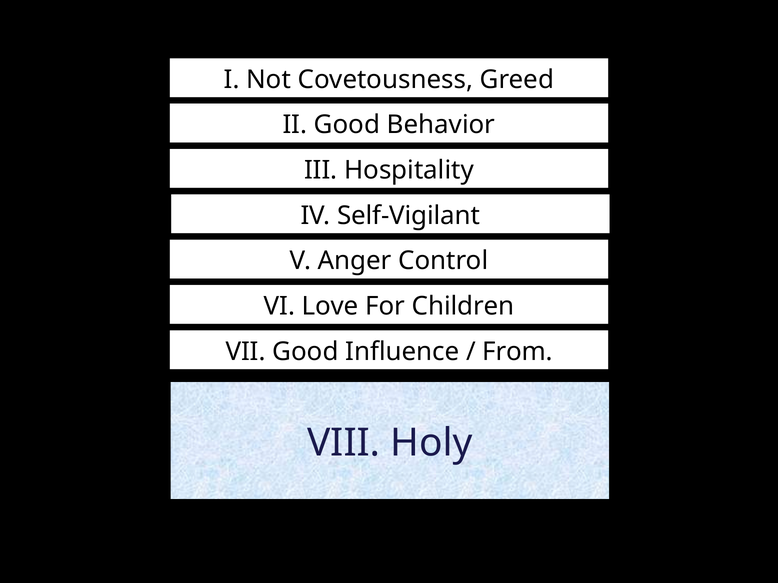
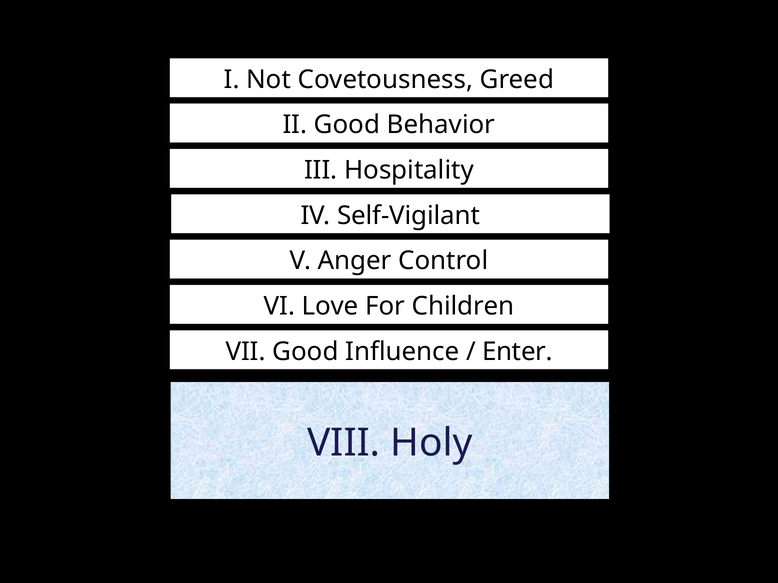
From: From -> Enter
